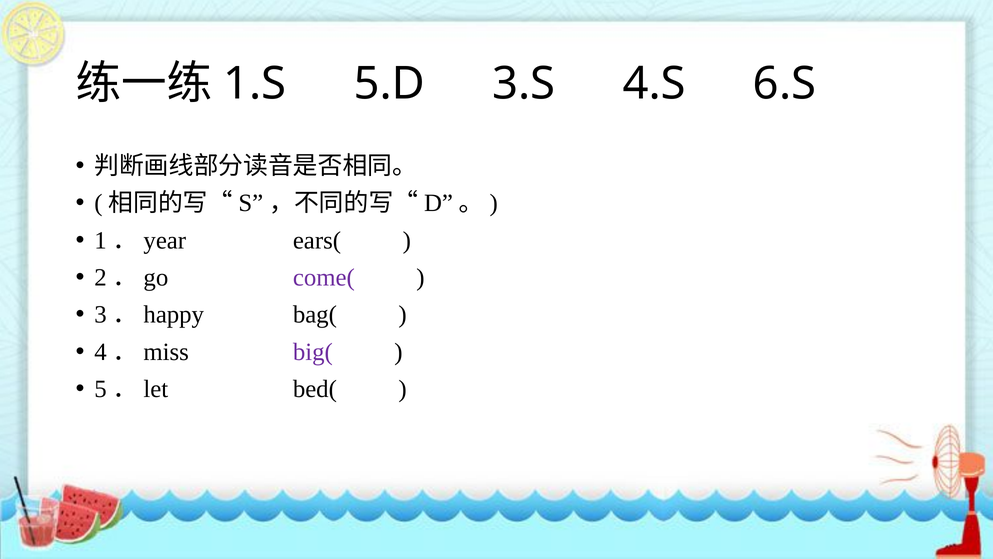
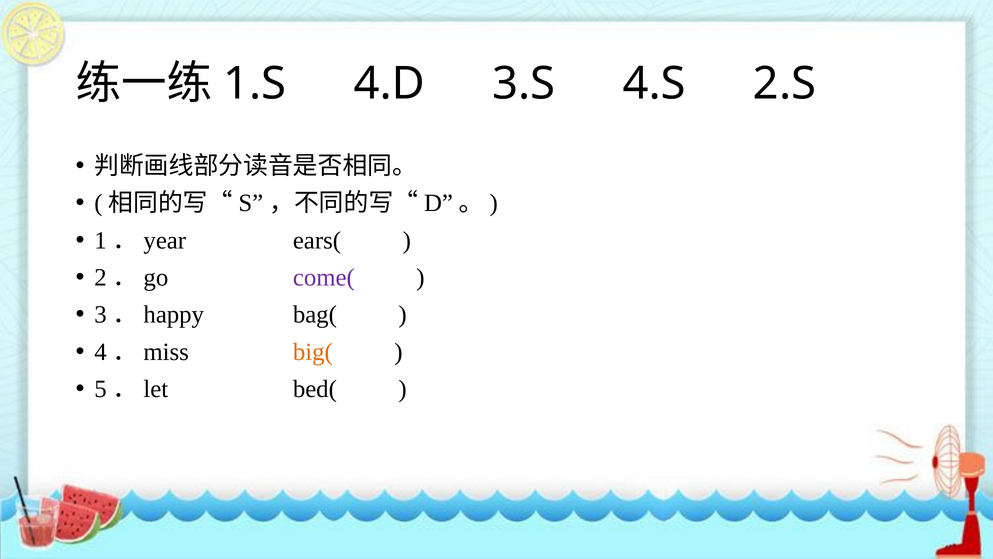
5.D: 5.D -> 4.D
6.S: 6.S -> 2.S
big( colour: purple -> orange
